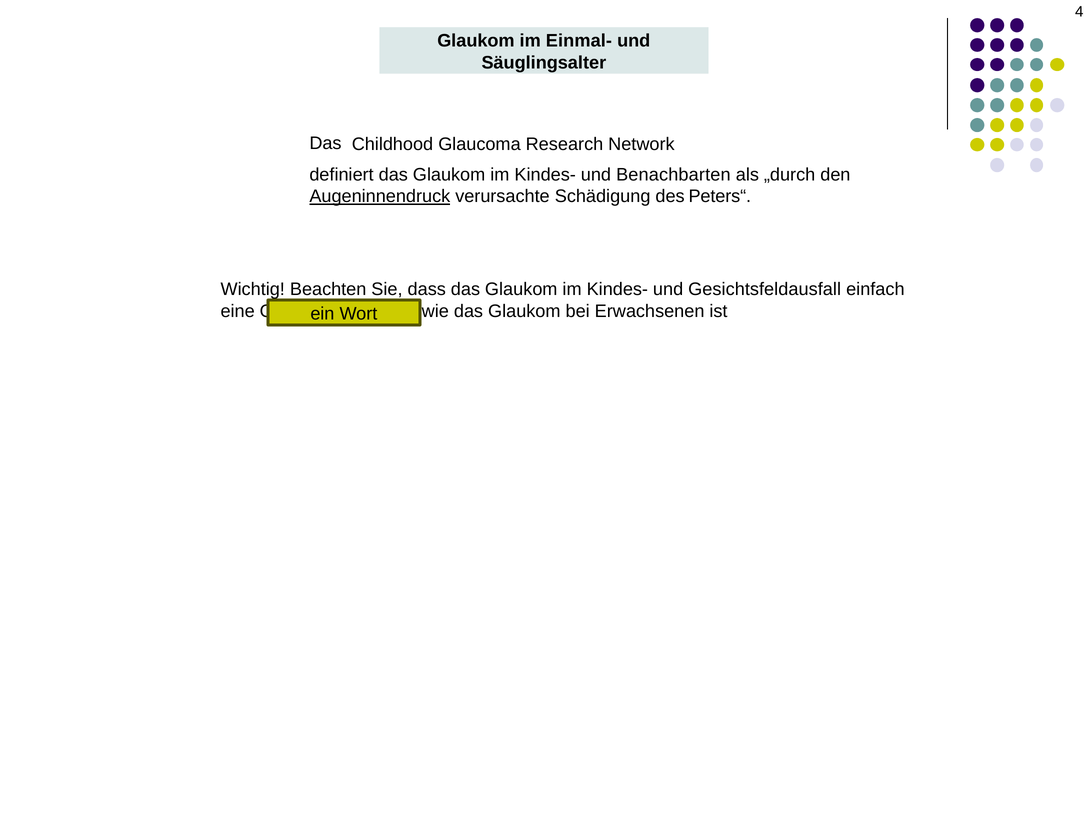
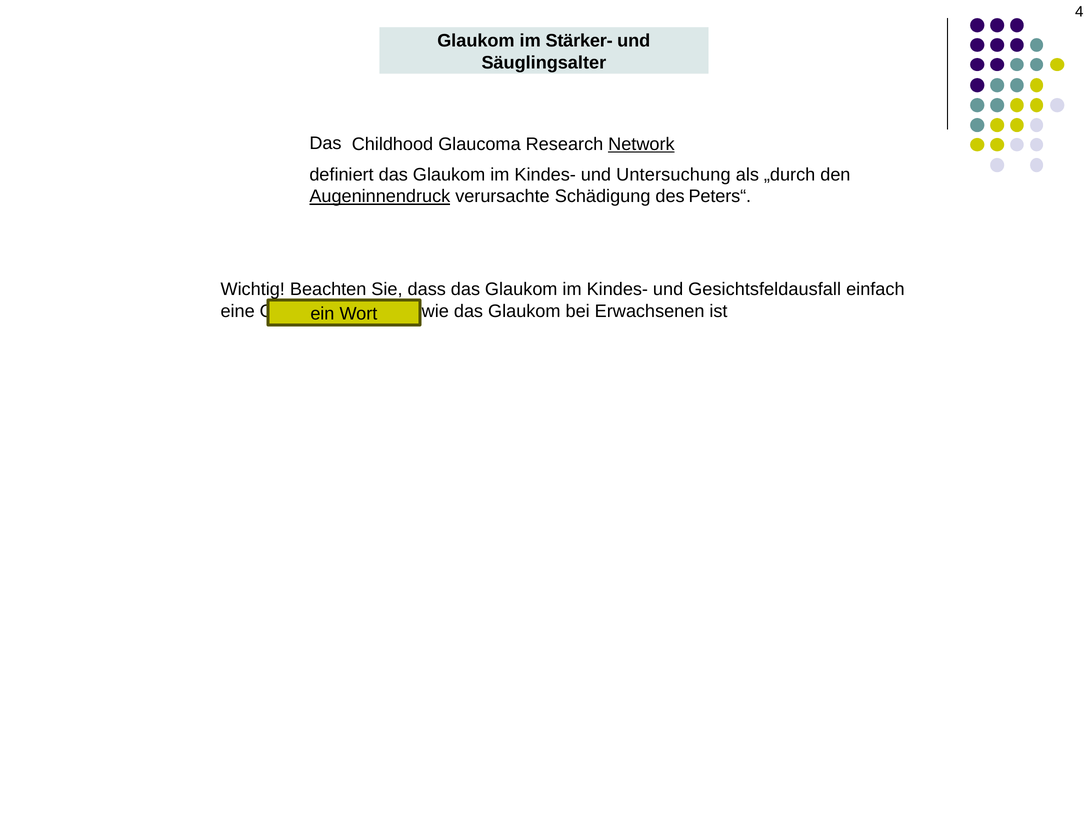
Einmal-: Einmal- -> Stärker-
Network underline: none -> present
Benachbarten: Benachbarten -> Untersuchung
